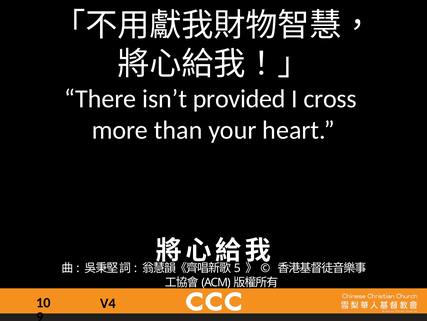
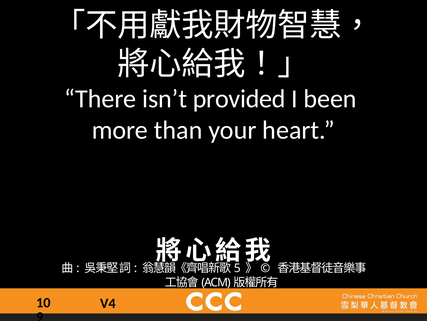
cross: cross -> been
